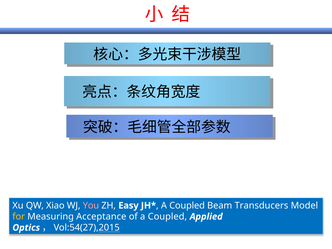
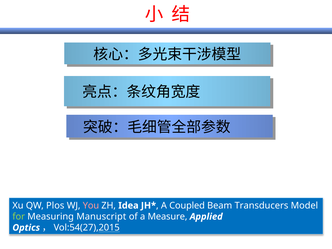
Xiao: Xiao -> Plos
Easy: Easy -> Idea
for colour: yellow -> light green
Acceptance: Acceptance -> Manuscript
of a Coupled: Coupled -> Measure
